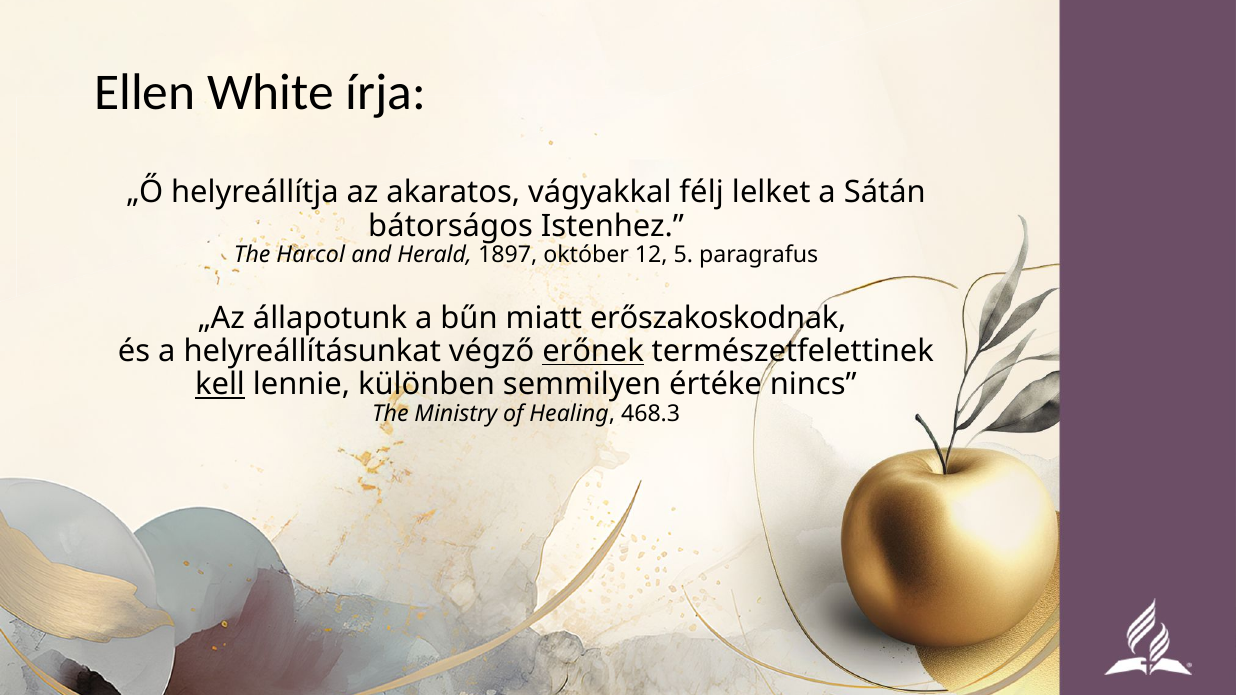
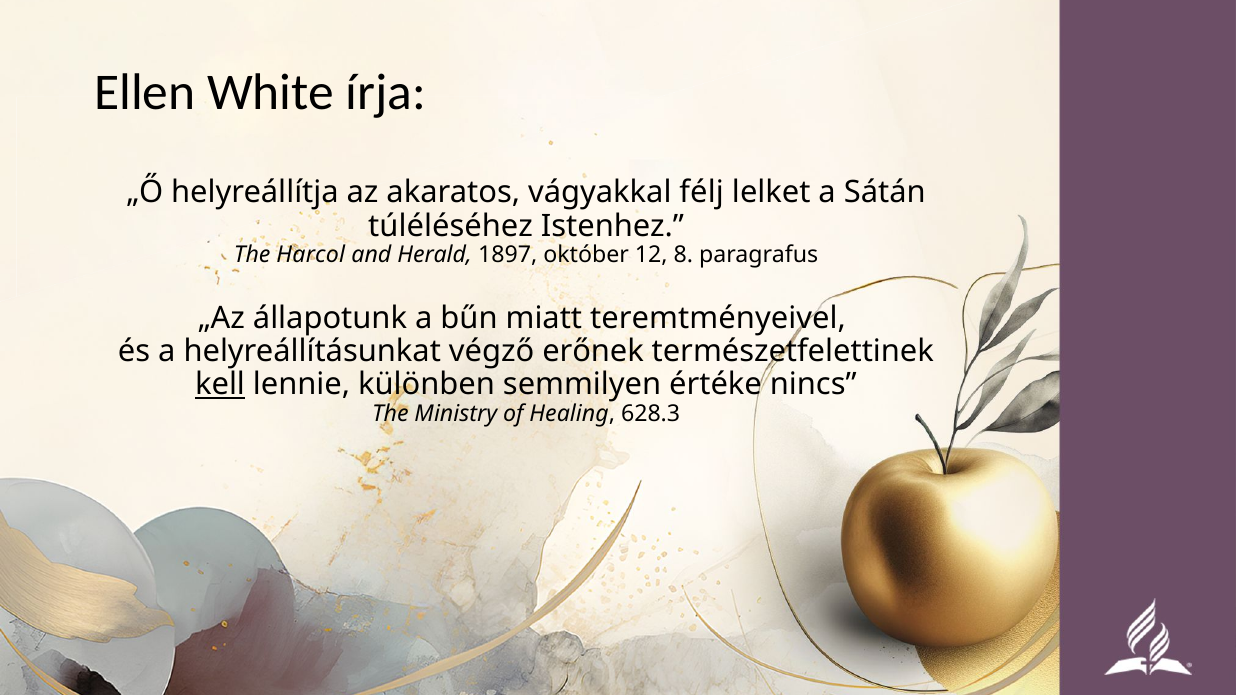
bátorságos: bátorságos -> túléléséhez
5: 5 -> 8
erőszakoskodnak: erőszakoskodnak -> teremtményeivel
erőnek underline: present -> none
468.3: 468.3 -> 628.3
